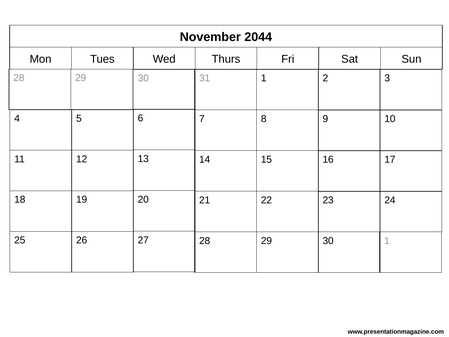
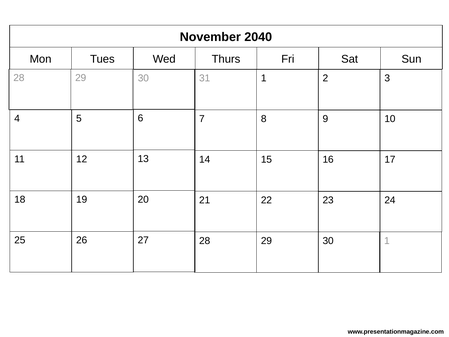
2044: 2044 -> 2040
